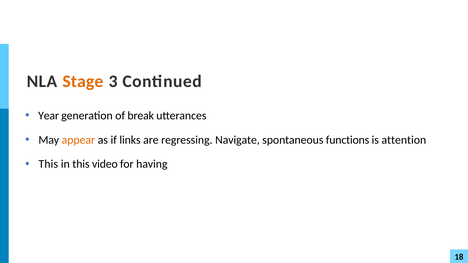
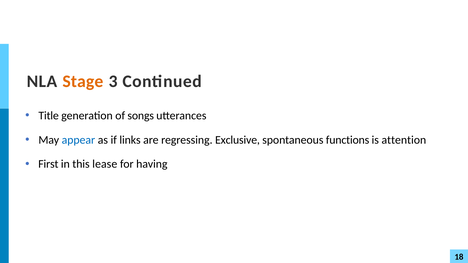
Year: Year -> Title
break: break -> songs
appear colour: orange -> blue
Navigate: Navigate -> Exclusive
This at (48, 164): This -> First
video: video -> lease
